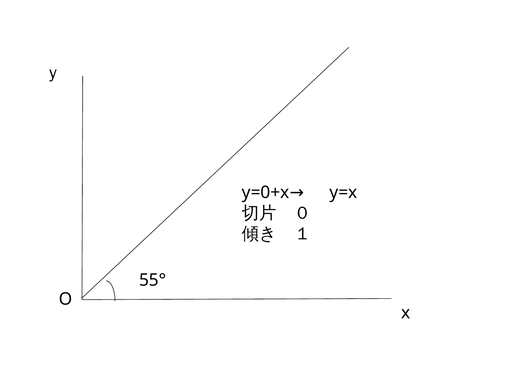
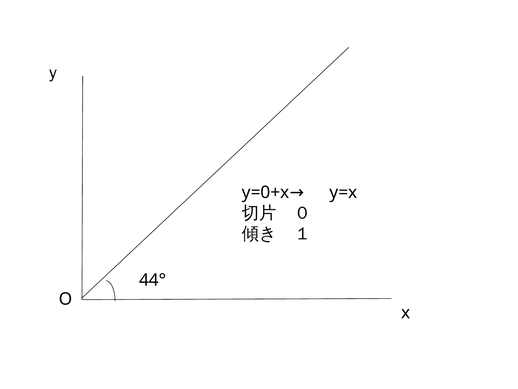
55°: 55° -> 44°
